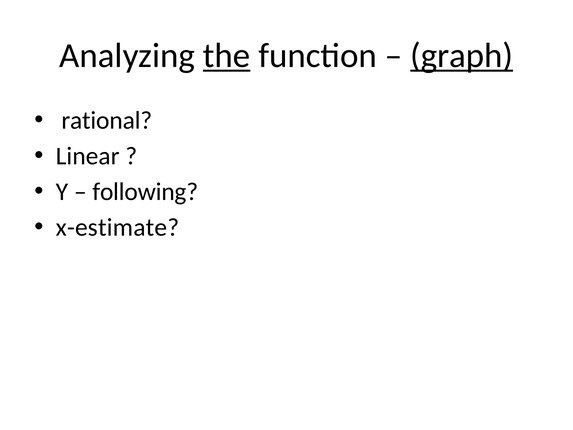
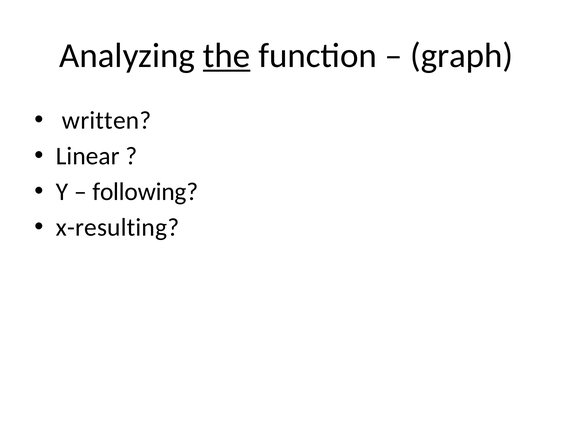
graph underline: present -> none
rational: rational -> written
x-estimate: x-estimate -> x-resulting
